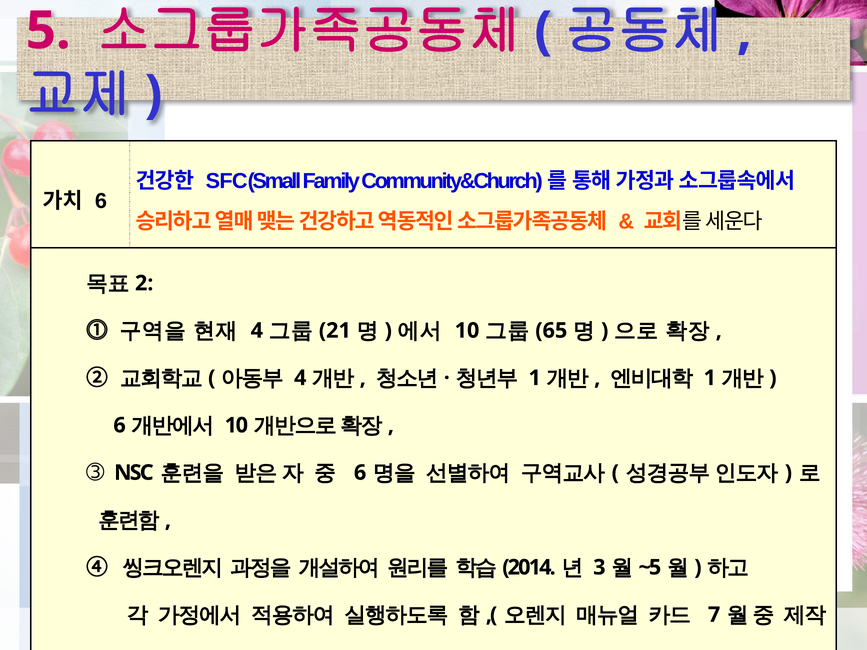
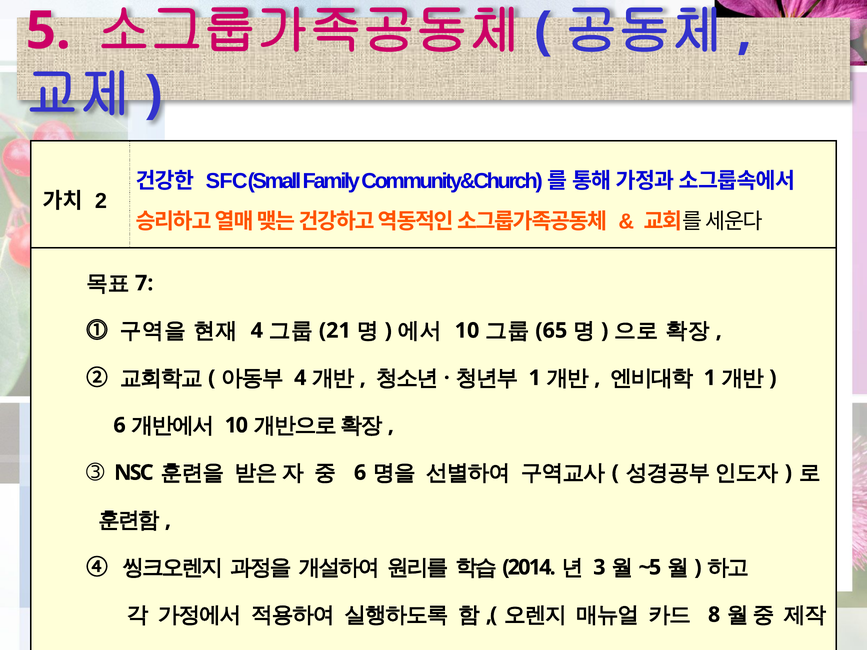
6 at (101, 201): 6 -> 2
2: 2 -> 7
7: 7 -> 8
